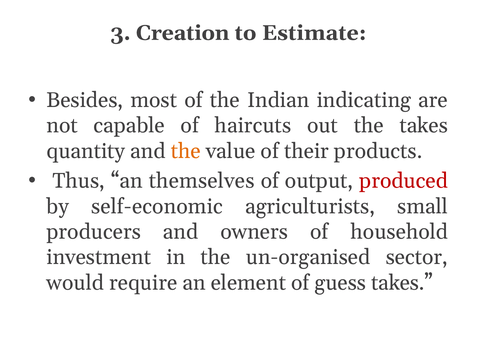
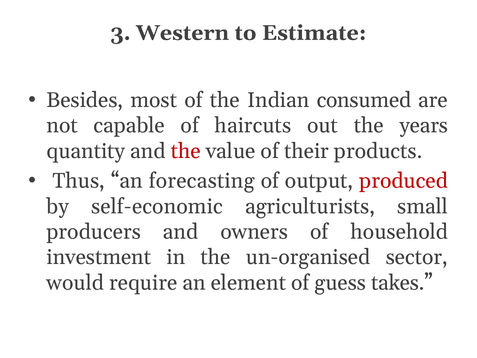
Creation: Creation -> Western
indicating: indicating -> consumed
the takes: takes -> years
the at (186, 151) colour: orange -> red
themselves: themselves -> forecasting
